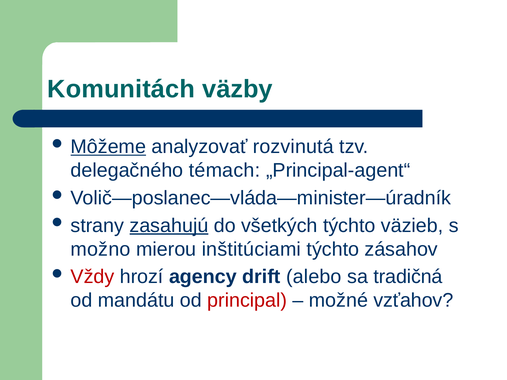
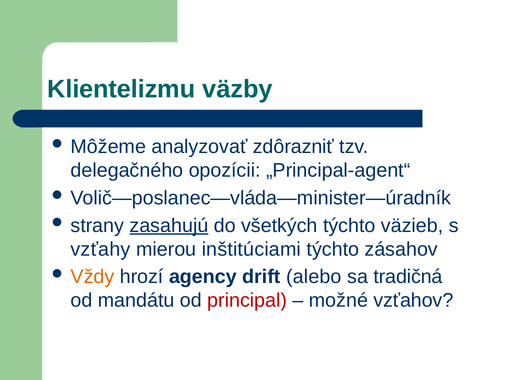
Komunitách: Komunitách -> Klientelizmu
Môžeme underline: present -> none
rozvinutá: rozvinutá -> zdôrazniť
témach: témach -> opozícii
možno: možno -> vzťahy
Vždy colour: red -> orange
